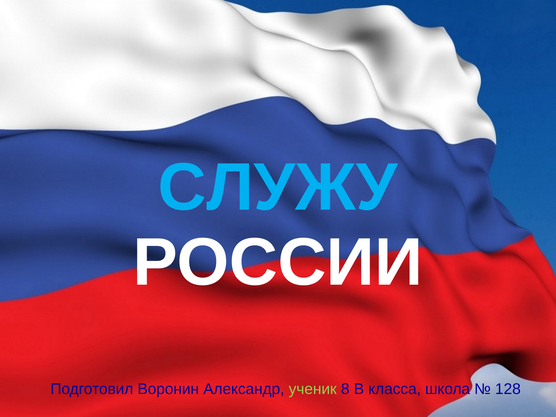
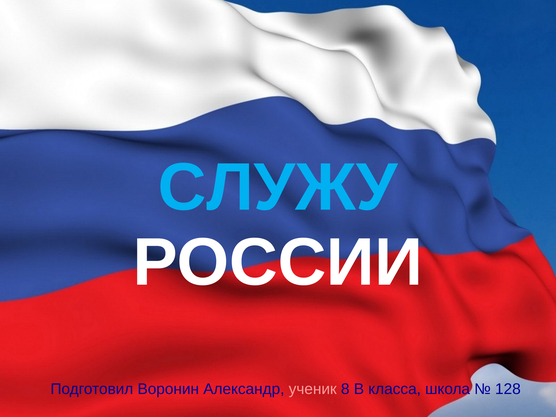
ученик colour: light green -> pink
